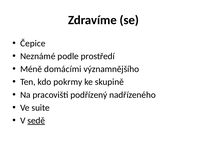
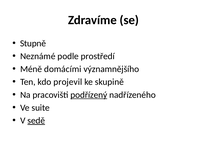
Čepice: Čepice -> Stupně
pokrmy: pokrmy -> projevil
podřízený underline: none -> present
